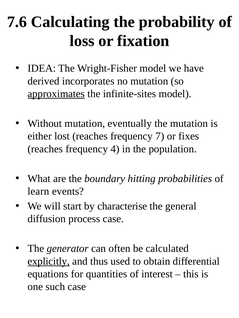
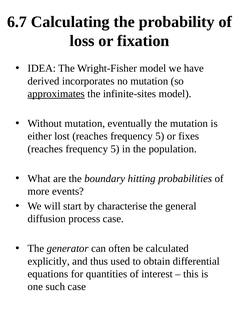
7.6: 7.6 -> 6.7
lost reaches frequency 7: 7 -> 5
4 at (115, 149): 4 -> 5
learn: learn -> more
explicitly underline: present -> none
